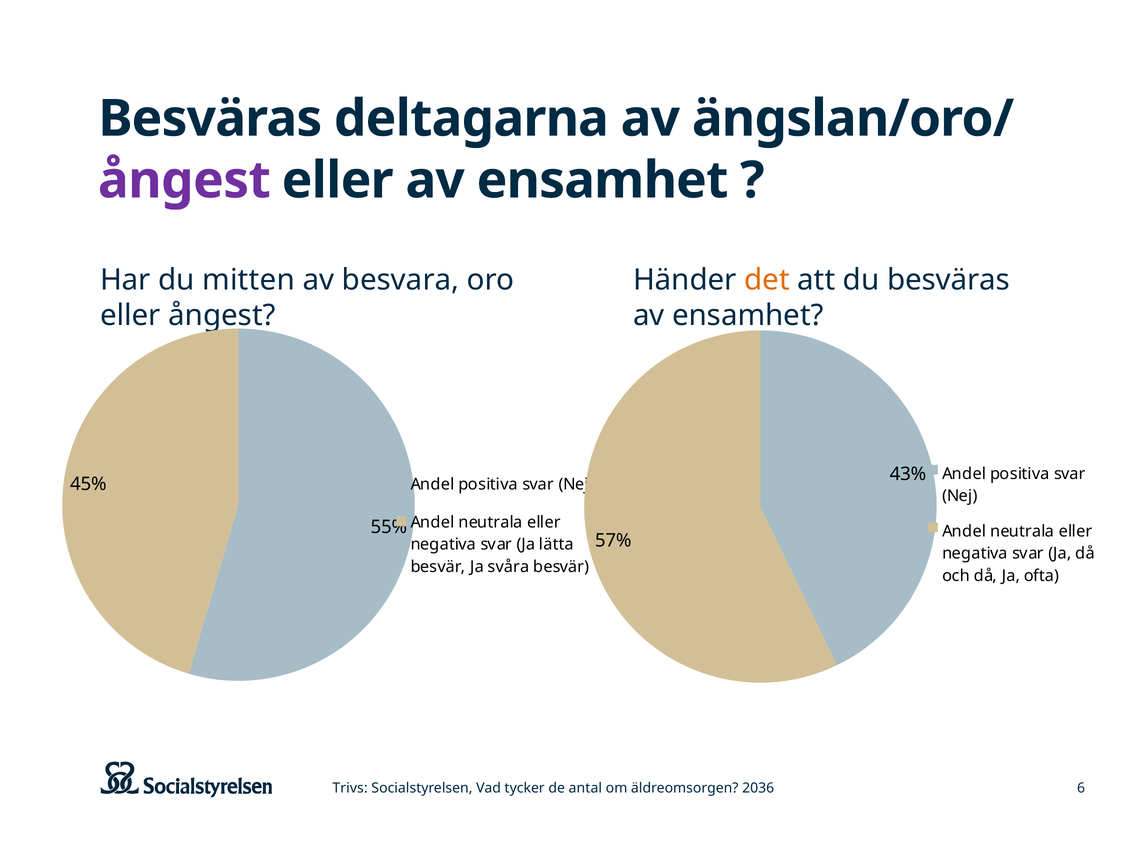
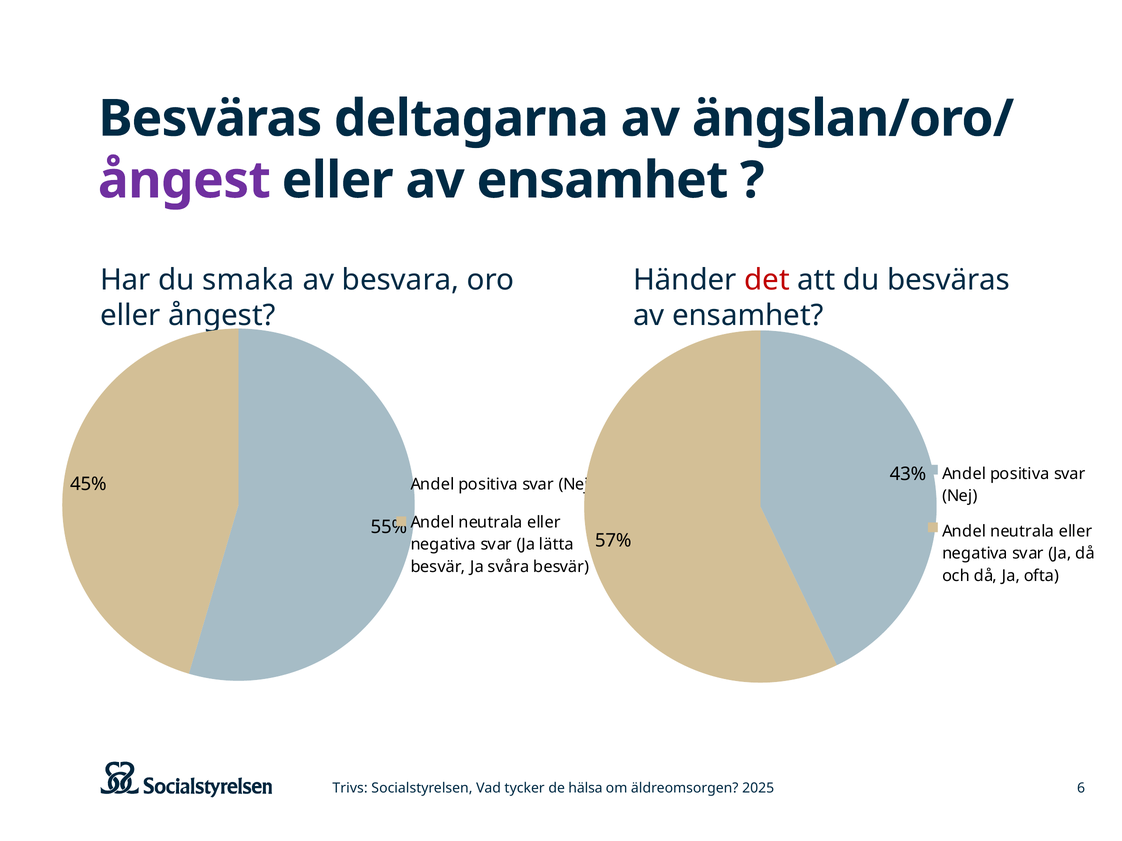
mitten: mitten -> smaka
det colour: orange -> red
antal: antal -> hälsa
2036: 2036 -> 2025
